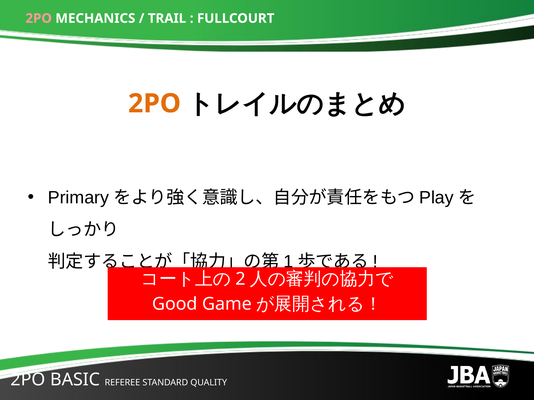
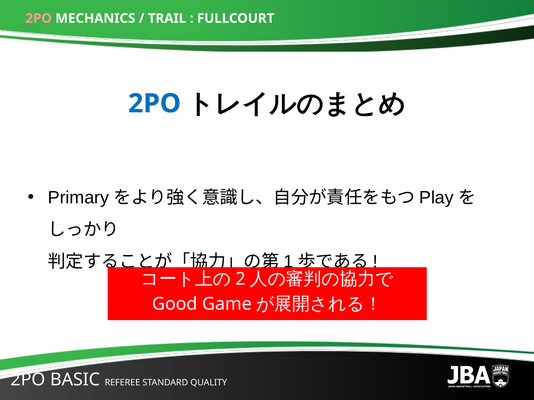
2PO at (154, 104) colour: orange -> blue
